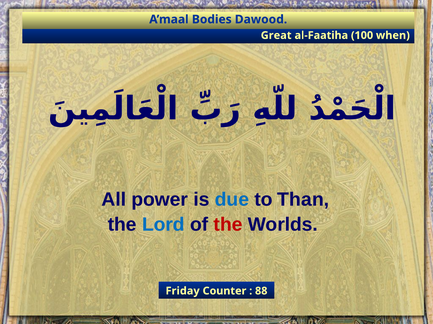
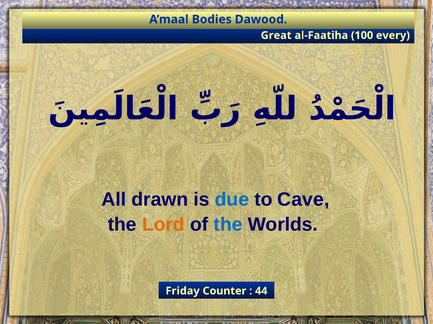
when: when -> every
power: power -> drawn
Than: Than -> Cave
Lord colour: blue -> orange
the at (228, 225) colour: red -> blue
88: 88 -> 44
